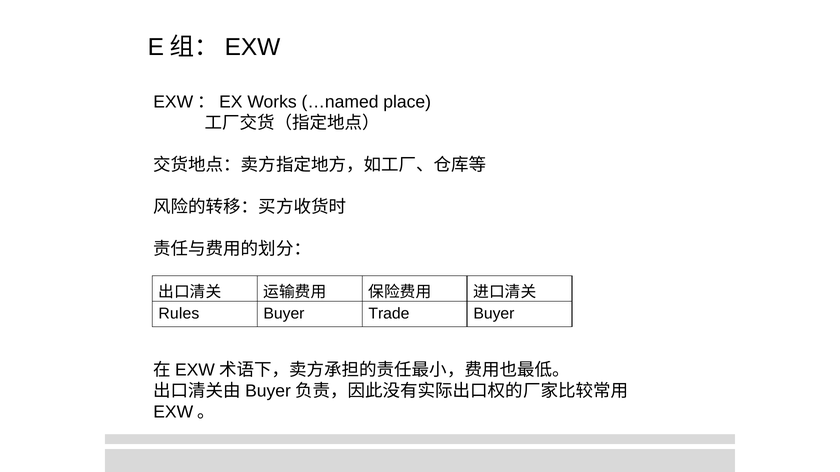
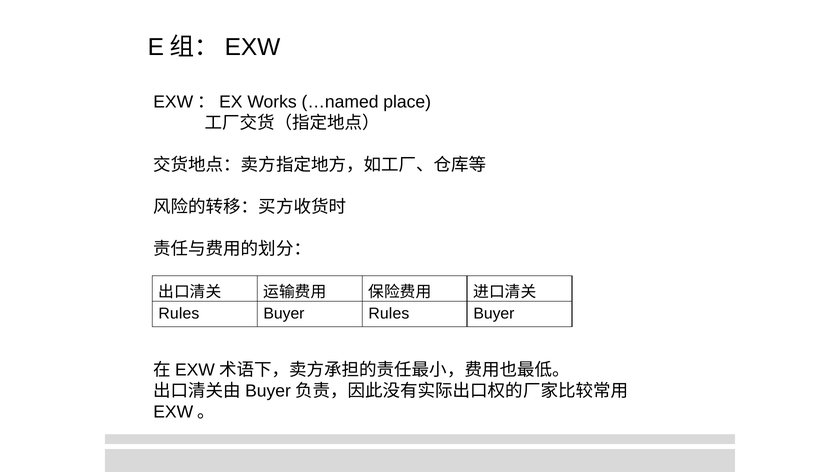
Buyer Trade: Trade -> Rules
